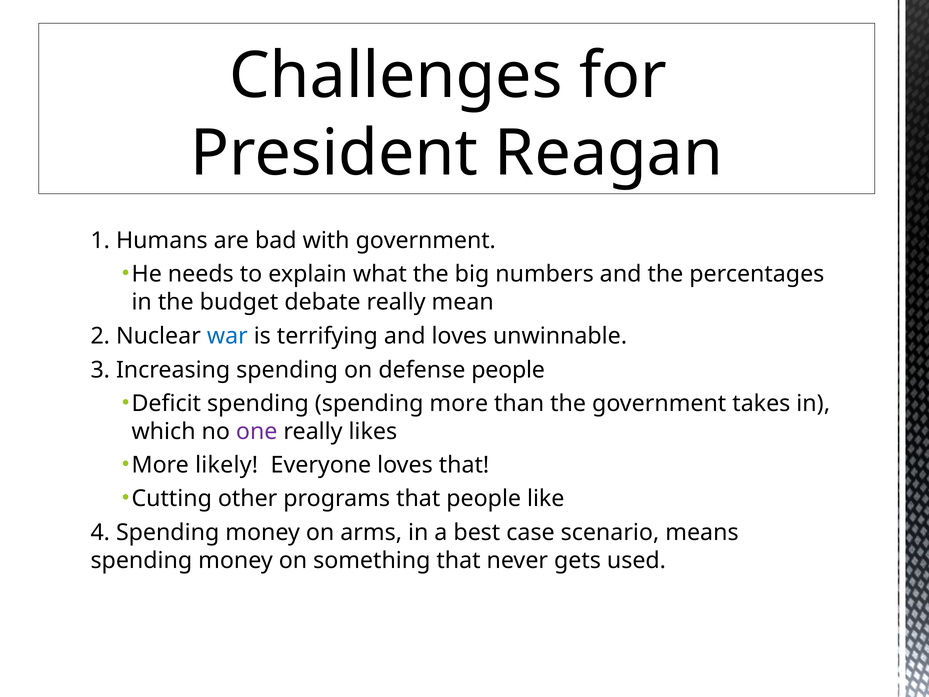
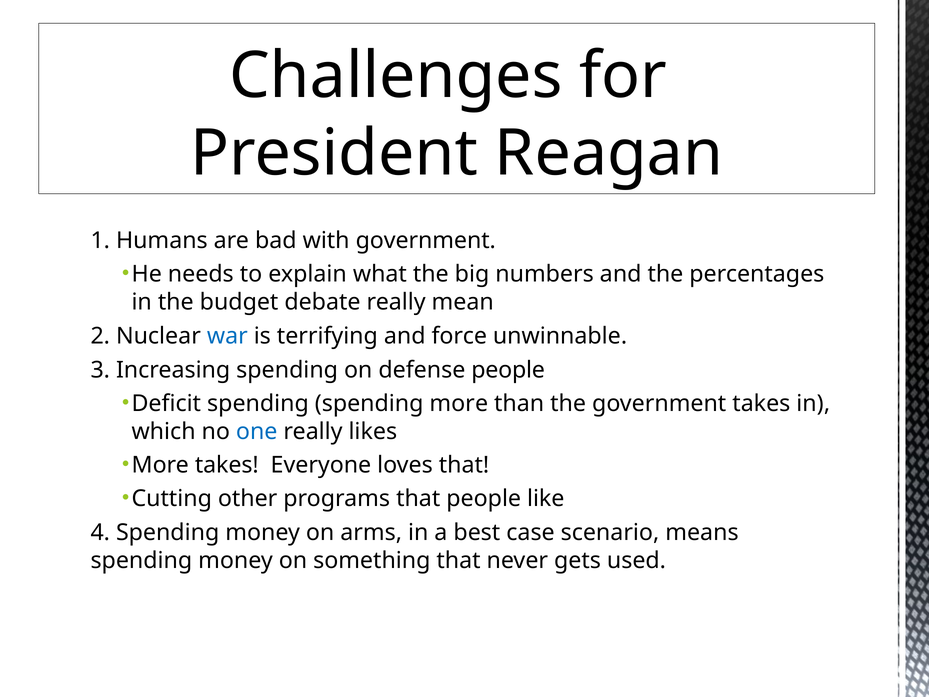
and loves: loves -> force
one colour: purple -> blue
More likely: likely -> takes
